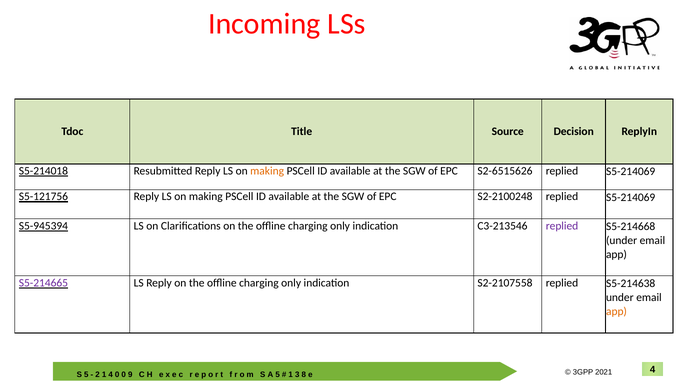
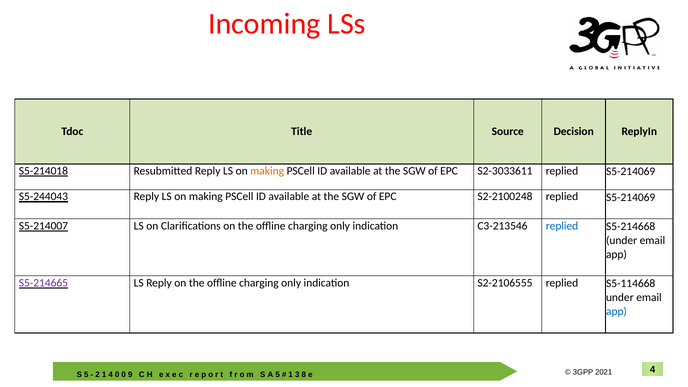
S2-6515626: S2-6515626 -> S2-3033611
S5-121756: S5-121756 -> S5-244043
S5-945394: S5-945394 -> S5-214007
replied at (562, 226) colour: purple -> blue
S2-2107558: S2-2107558 -> S2-2106555
S5-214638: S5-214638 -> S5-114668
app at (617, 312) colour: orange -> blue
